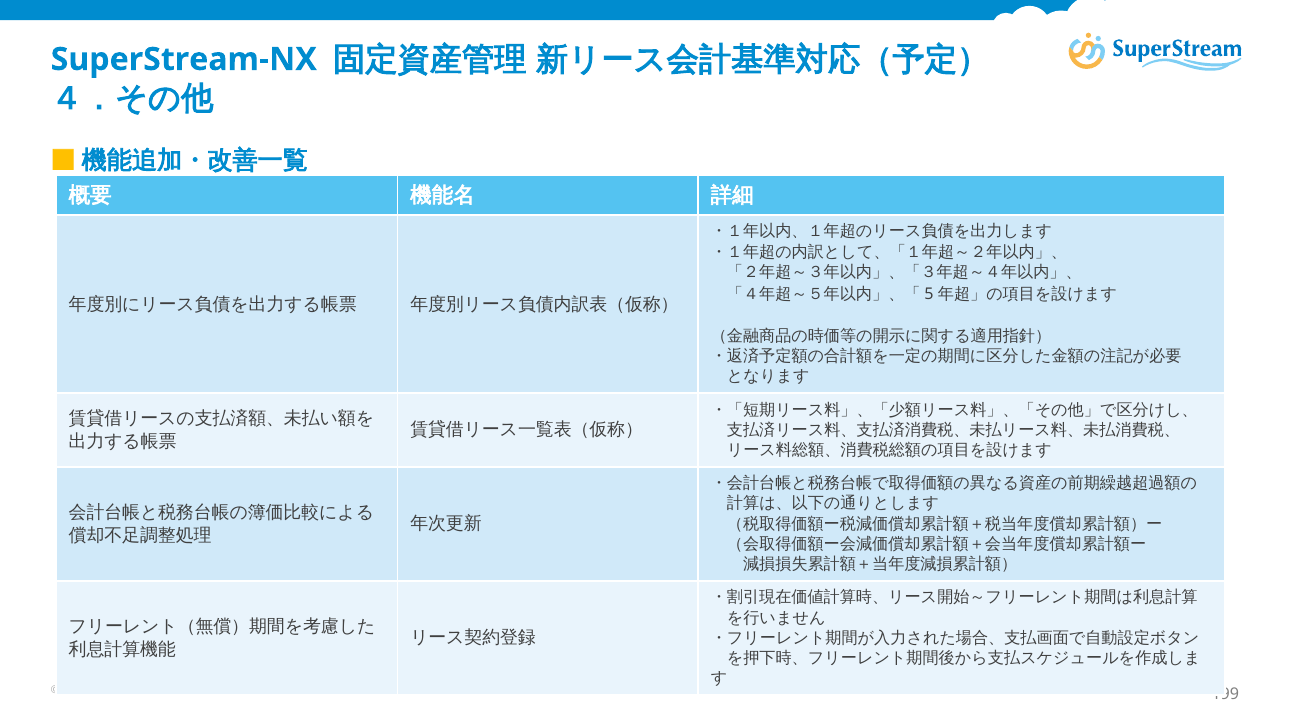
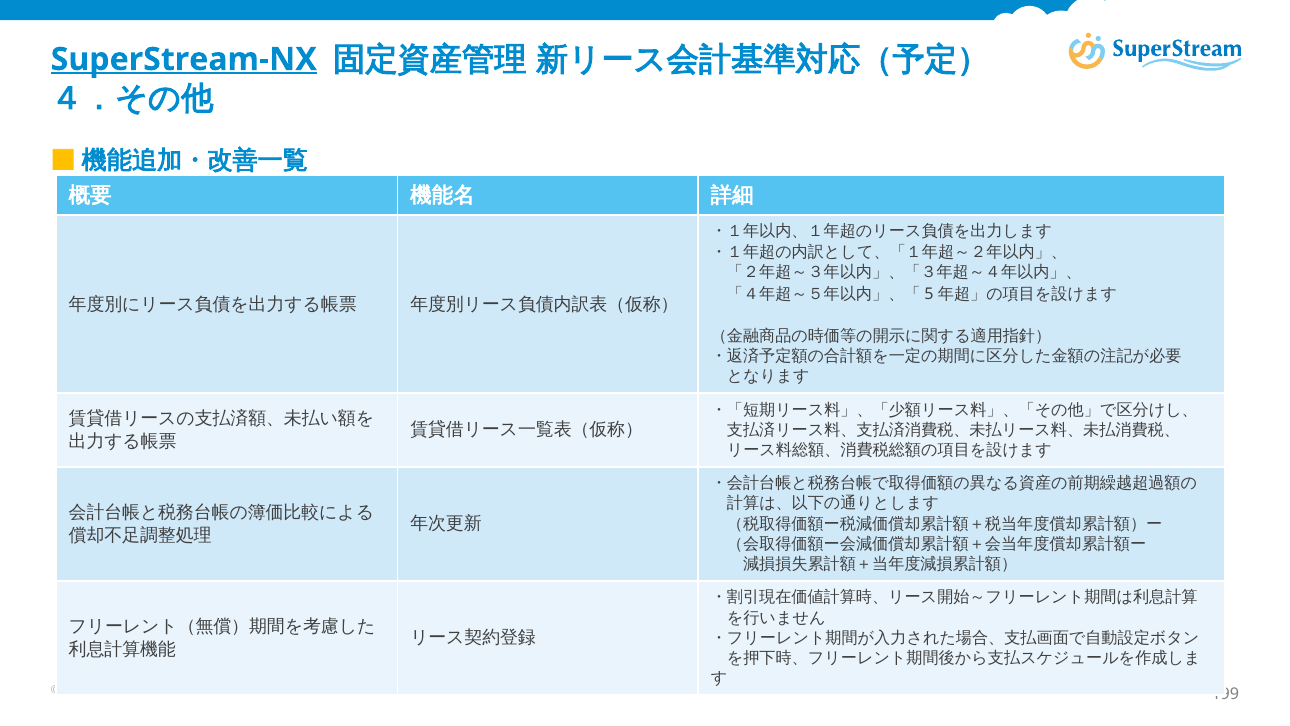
SuperStream-NX underline: none -> present
